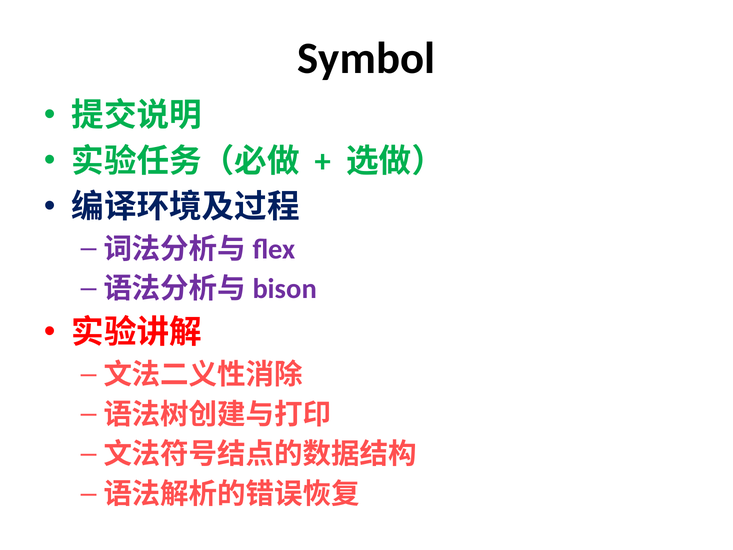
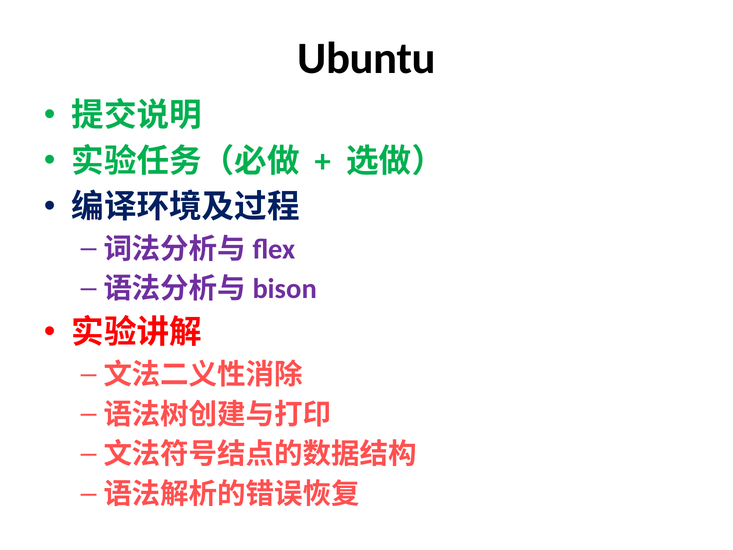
Symbol: Symbol -> Ubuntu
